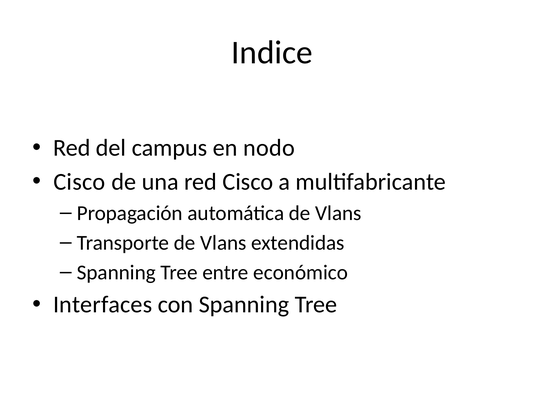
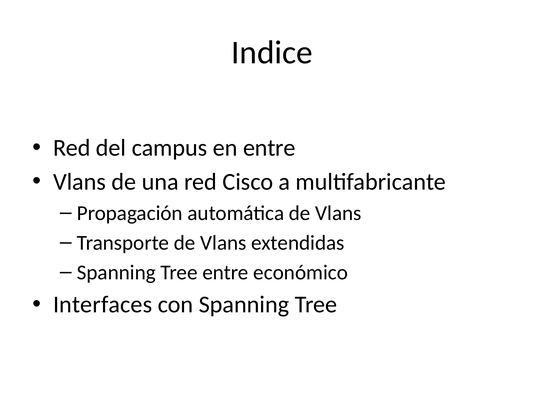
en nodo: nodo -> entre
Cisco at (79, 182): Cisco -> Vlans
